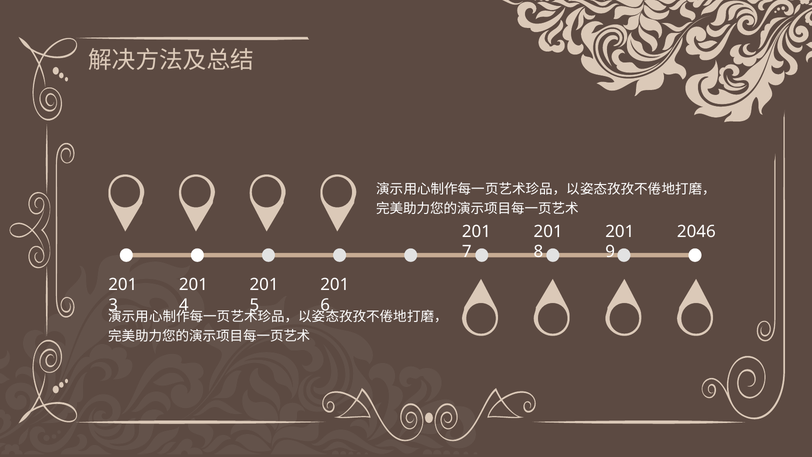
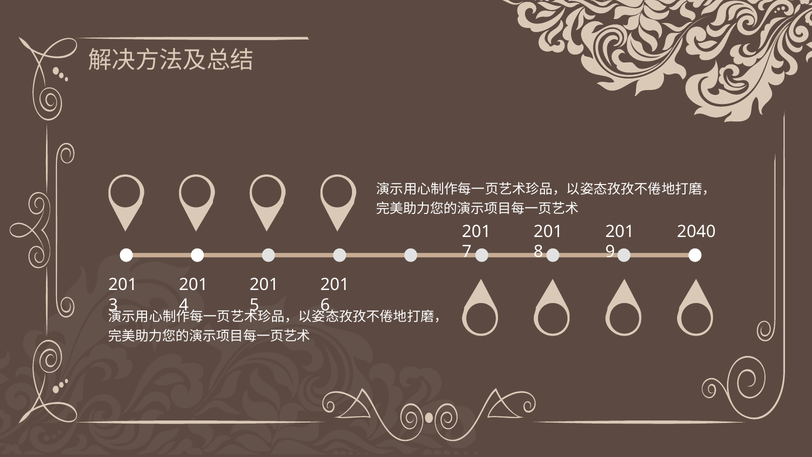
2046: 2046 -> 2040
